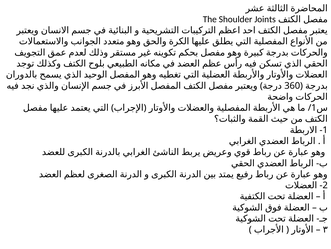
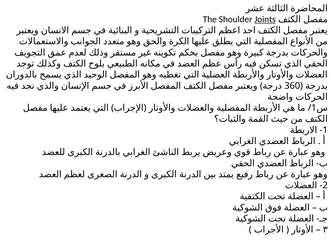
Joints underline: none -> present
